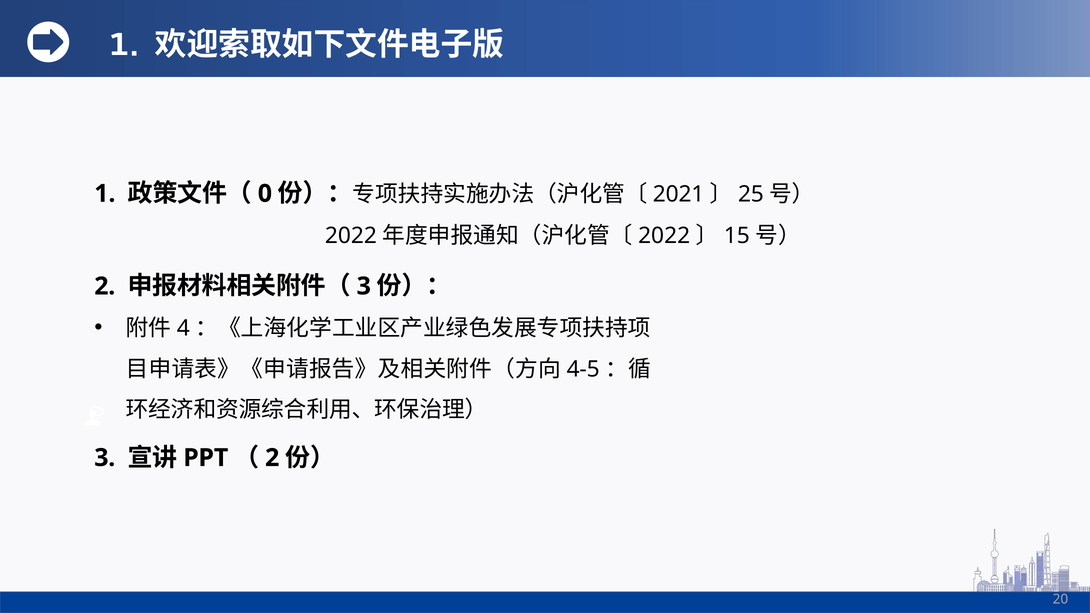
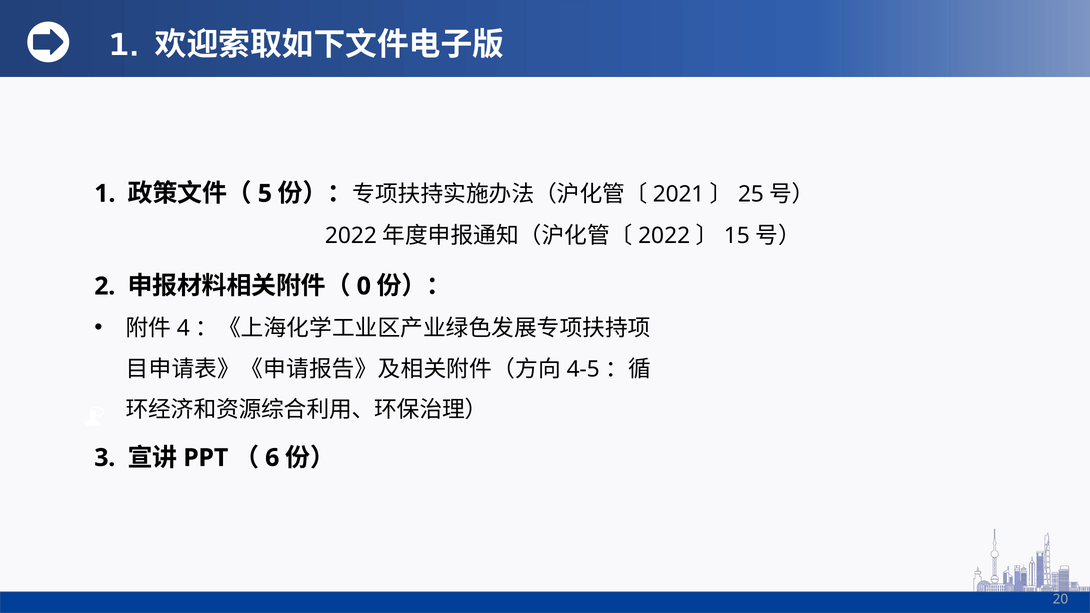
0: 0 -> 5
3 at (364, 286): 3 -> 0
2 at (272, 458): 2 -> 6
